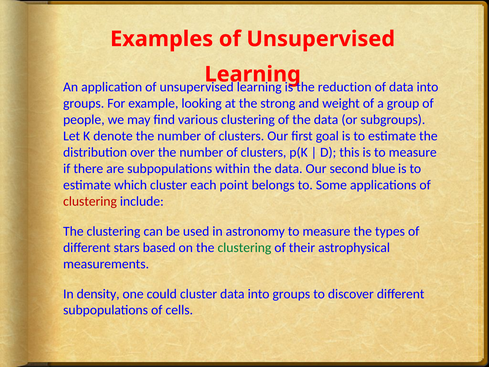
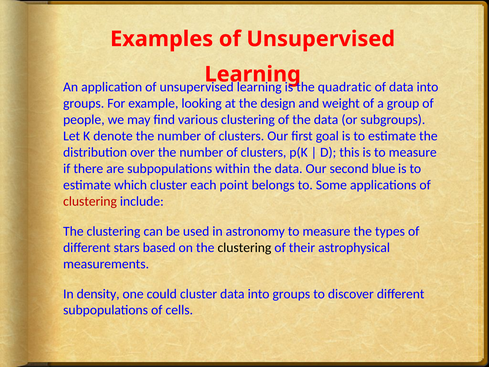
reduction: reduction -> quadratic
strong: strong -> design
clustering at (244, 247) colour: green -> black
